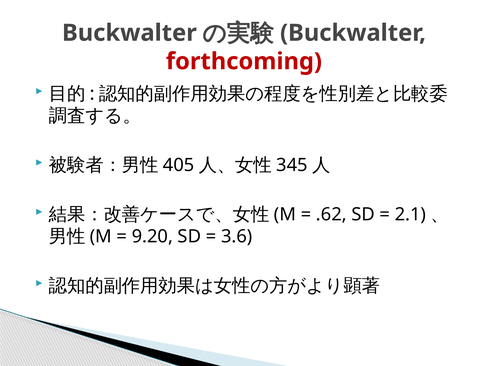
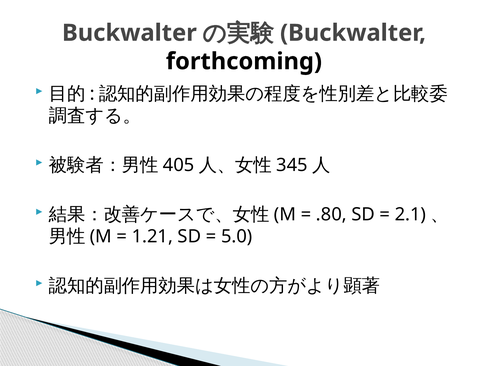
forthcoming colour: red -> black
.62: .62 -> .80
9.20: 9.20 -> 1.21
3.6: 3.6 -> 5.0
